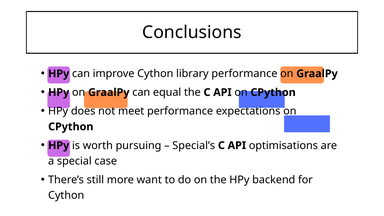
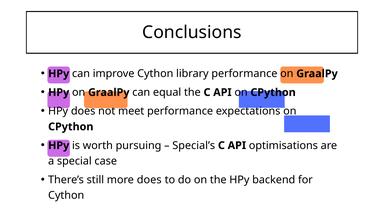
more want: want -> does
